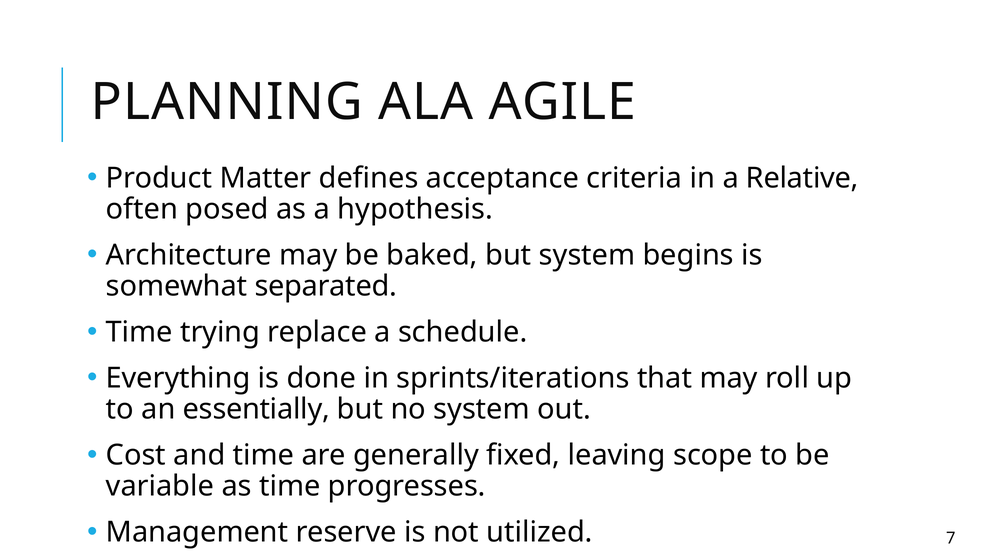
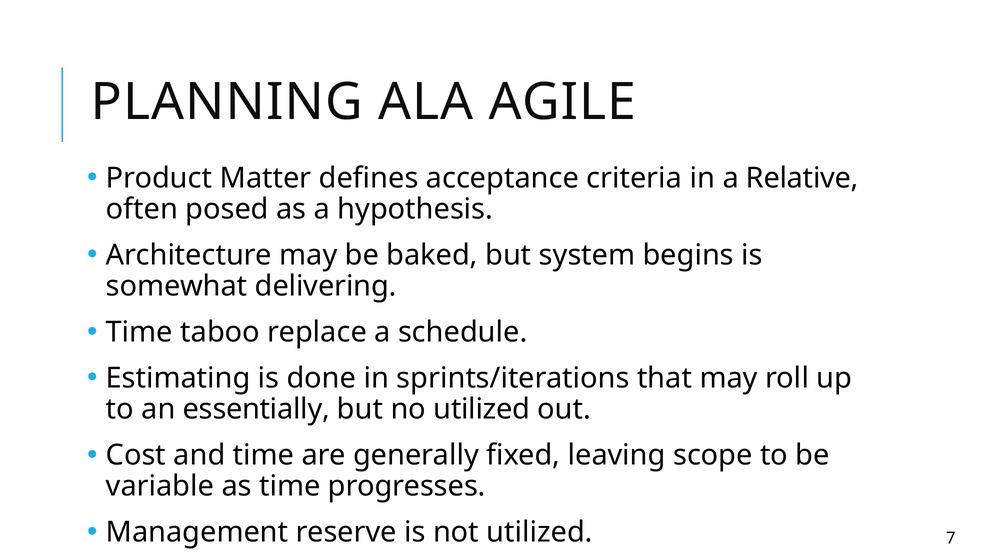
separated: separated -> delivering
trying: trying -> taboo
Everything: Everything -> Estimating
no system: system -> utilized
